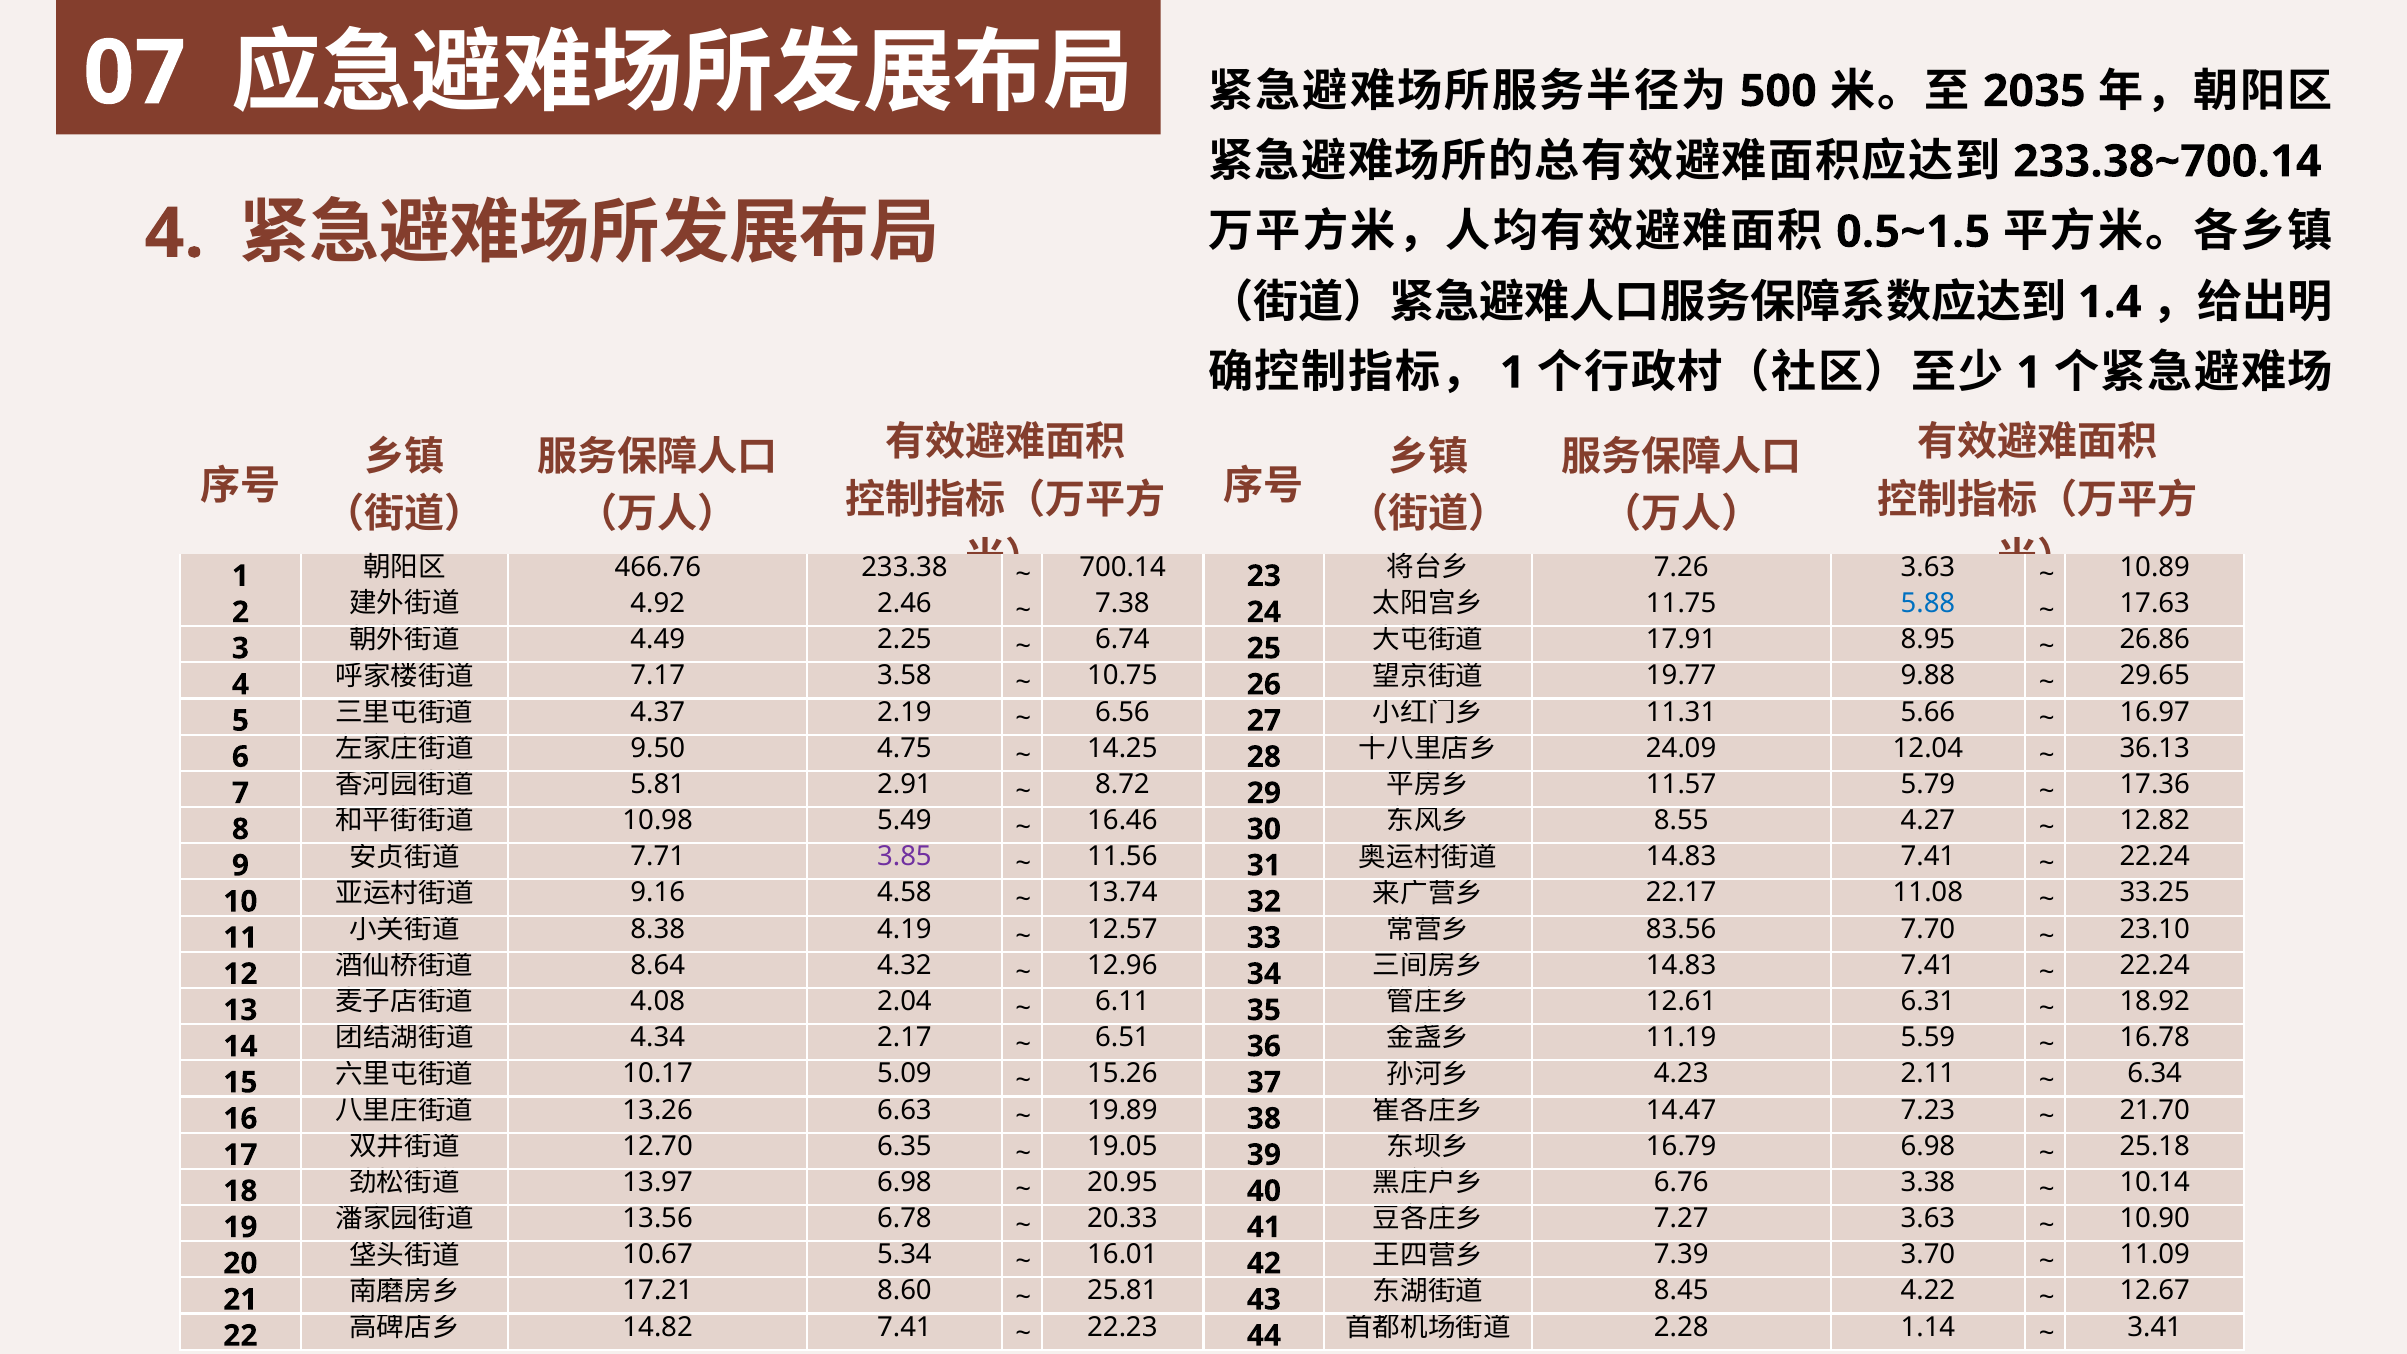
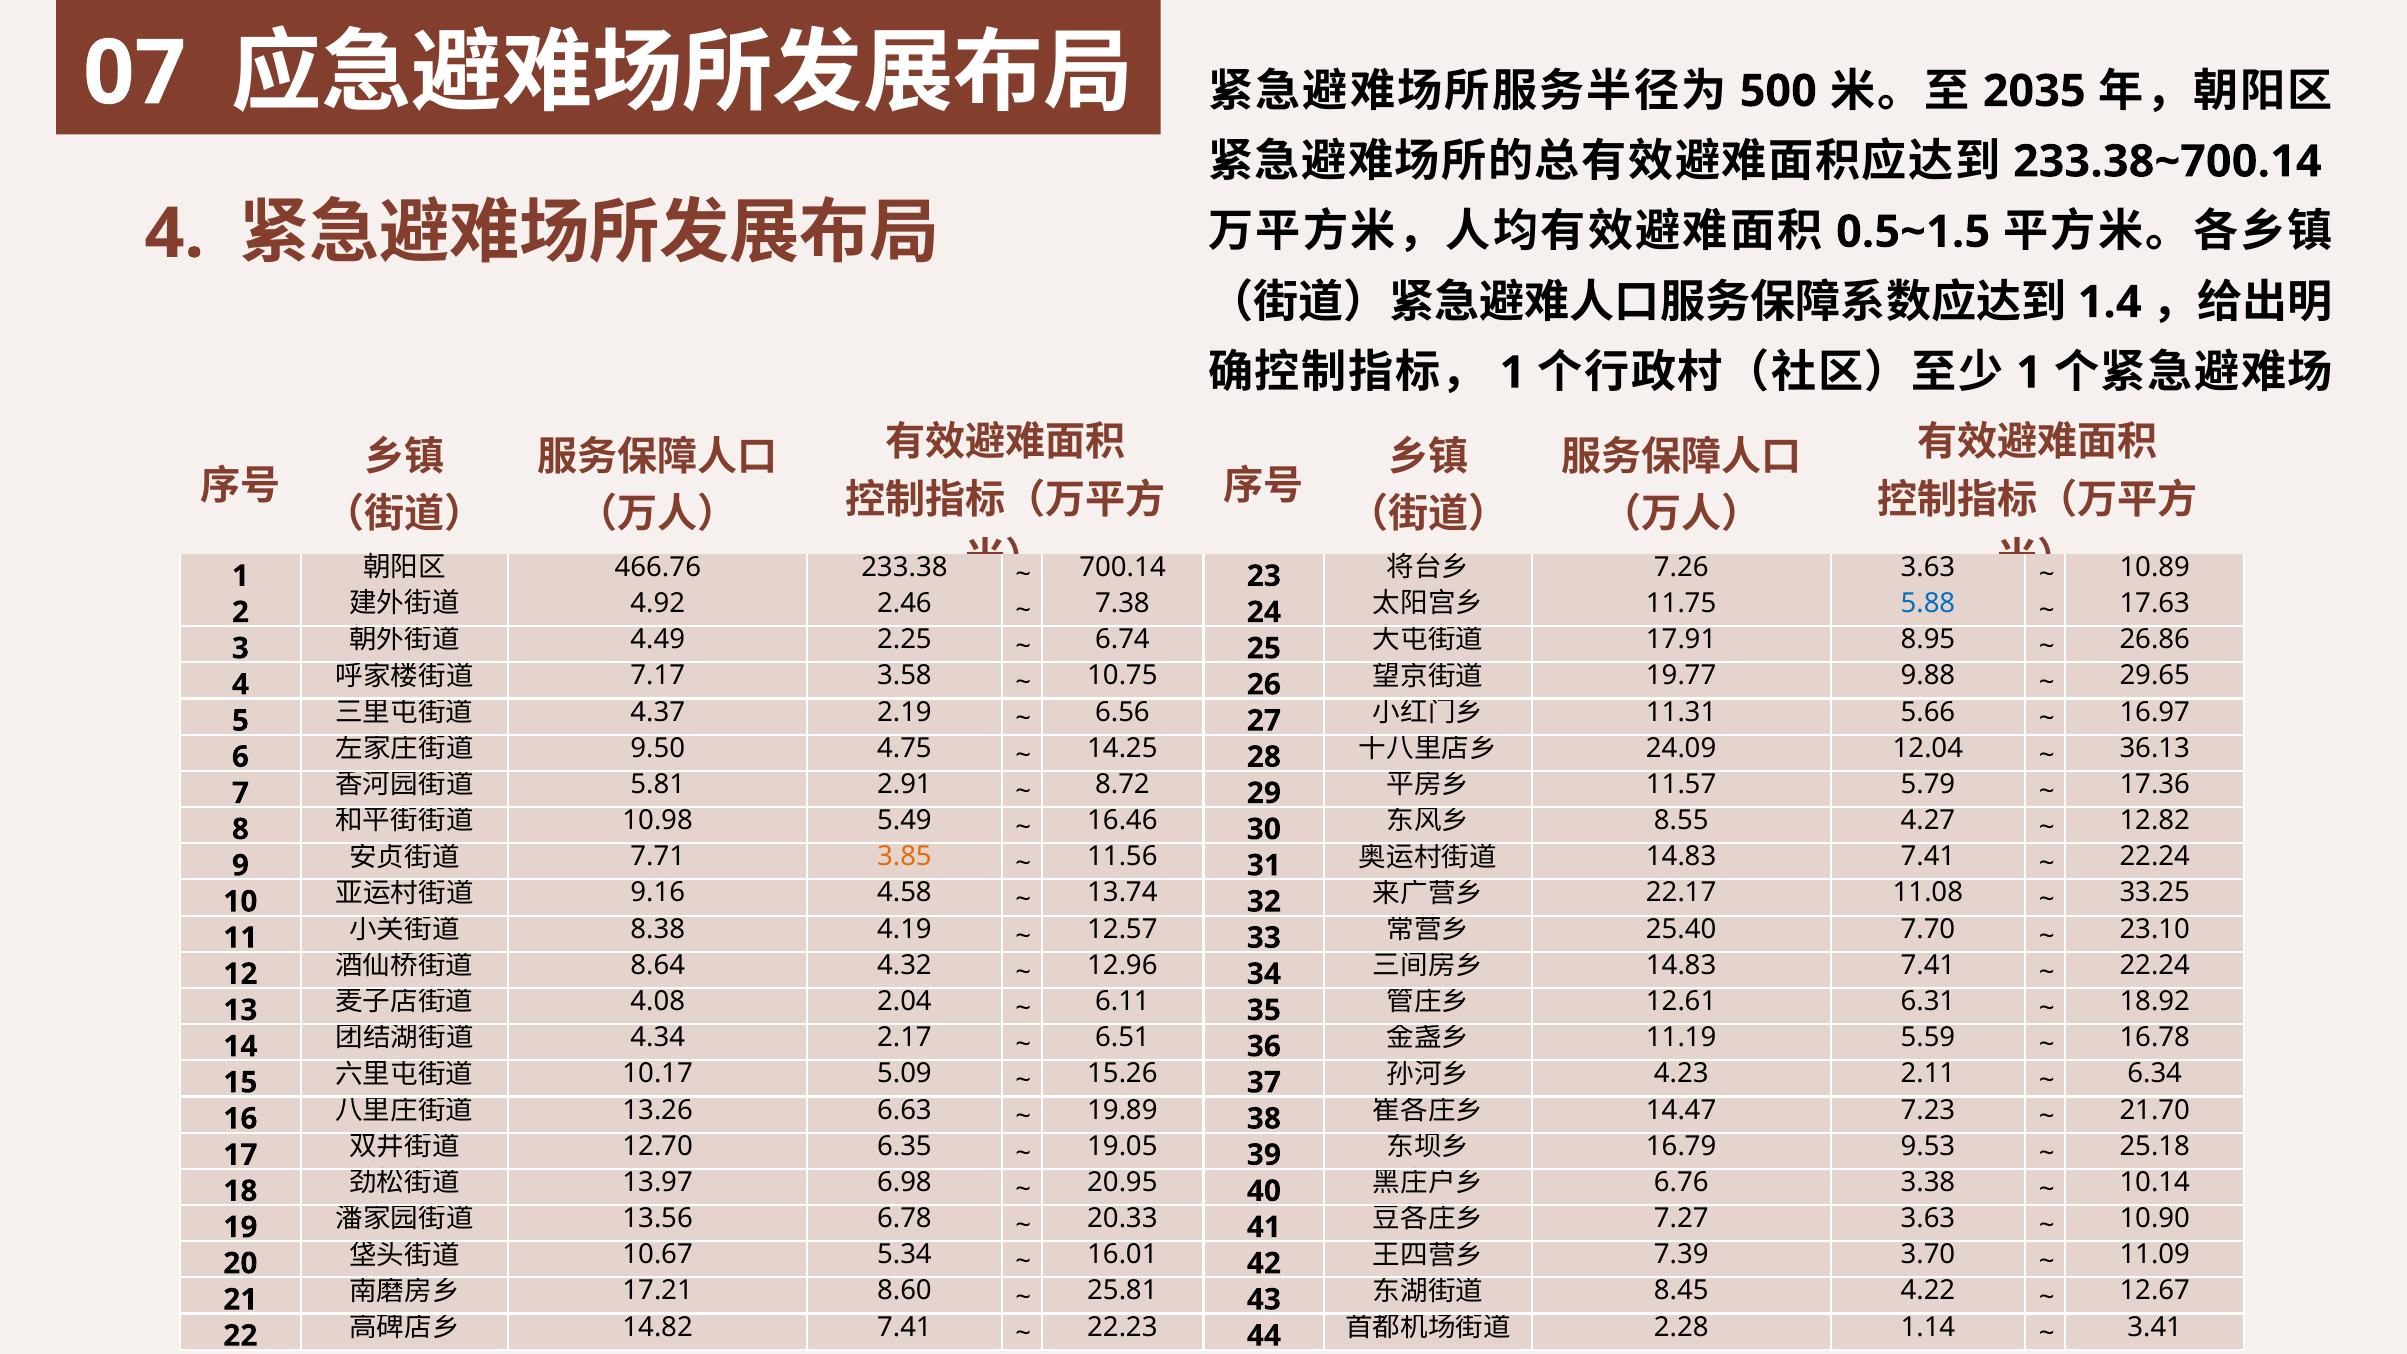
3.85 colour: purple -> orange
83.56: 83.56 -> 25.40
16.79 6.98: 6.98 -> 9.53
